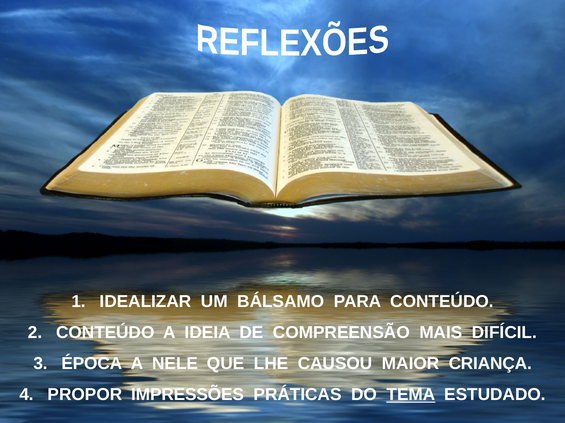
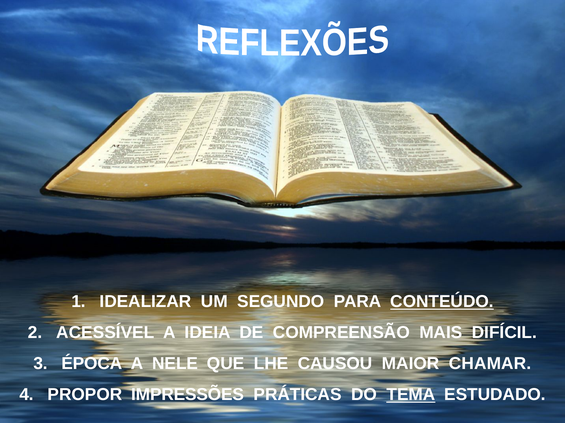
BÁLSAMO: BÁLSAMO -> SEGUNDO
CONTEÚDO at (442, 302) underline: none -> present
CONTEÚDO at (105, 333): CONTEÚDO -> ACESSÍVEL
CRIANÇA: CRIANÇA -> CHAMAR
